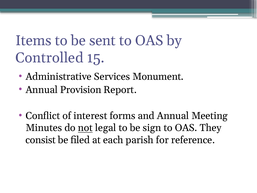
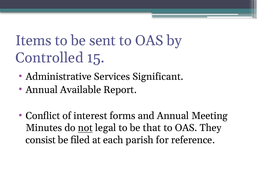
Monument: Monument -> Significant
Provision: Provision -> Available
sign: sign -> that
